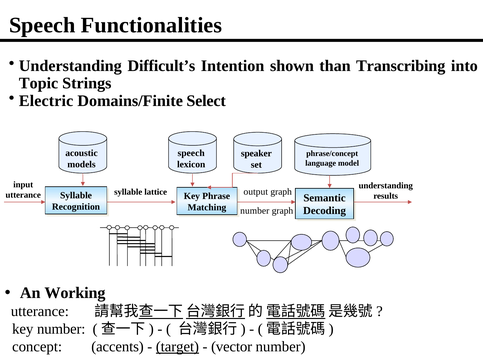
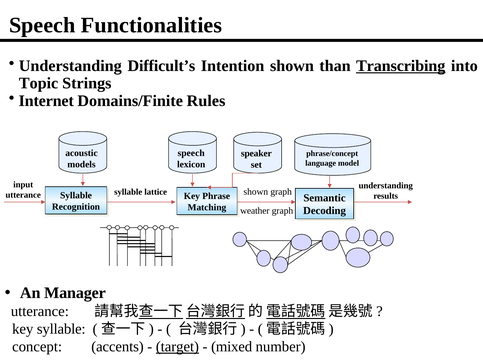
Transcribing underline: none -> present
Electric: Electric -> Internet
Select: Select -> Rules
lattice output: output -> shown
number at (255, 211): number -> weather
Working: Working -> Manager
key number: number -> syllable
vector: vector -> mixed
